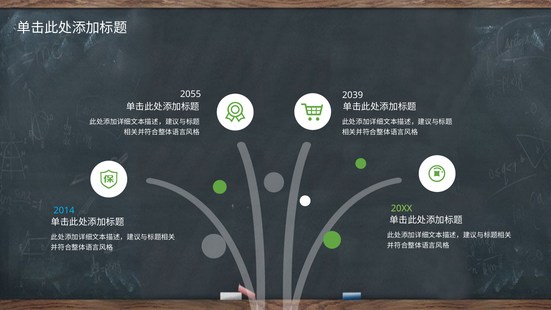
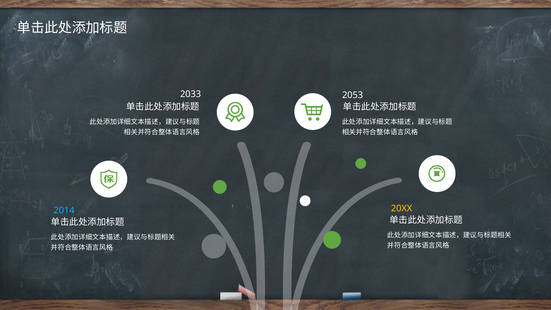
2055: 2055 -> 2033
2039: 2039 -> 2053
20XX colour: light green -> yellow
